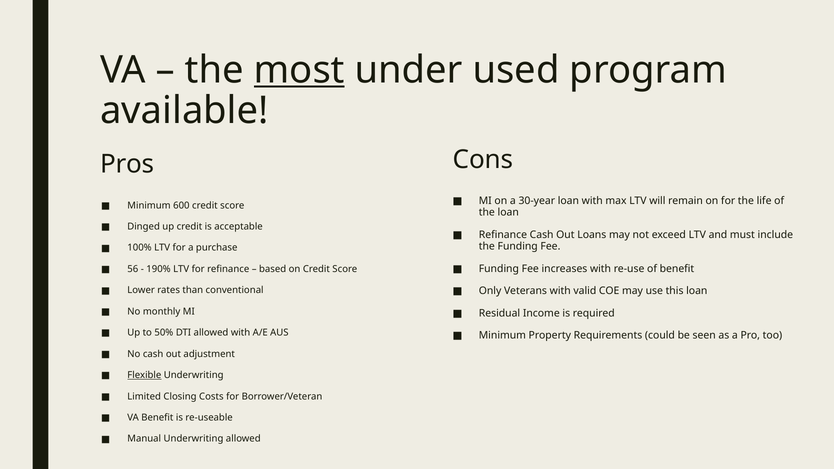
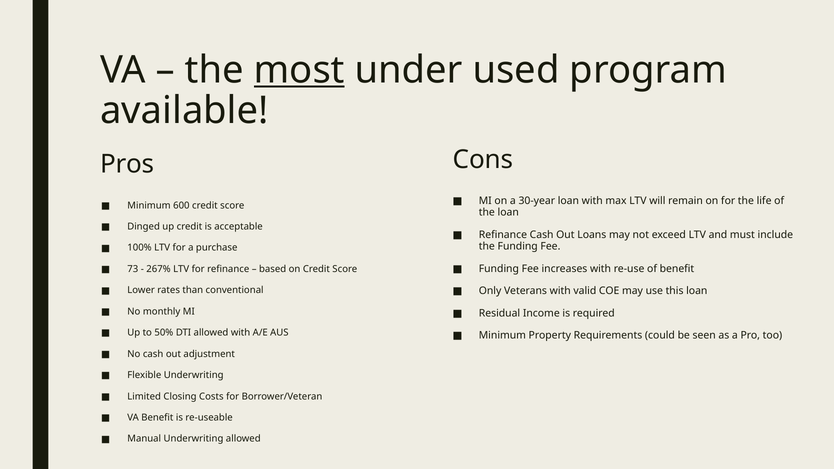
56: 56 -> 73
190%: 190% -> 267%
Flexible underline: present -> none
